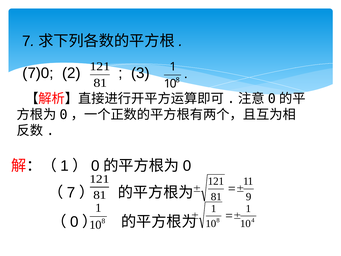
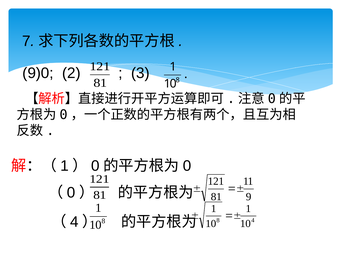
7)0: 7)0 -> 9)0
7 at (71, 192): 7 -> 0
0 at (74, 222): 0 -> 4
